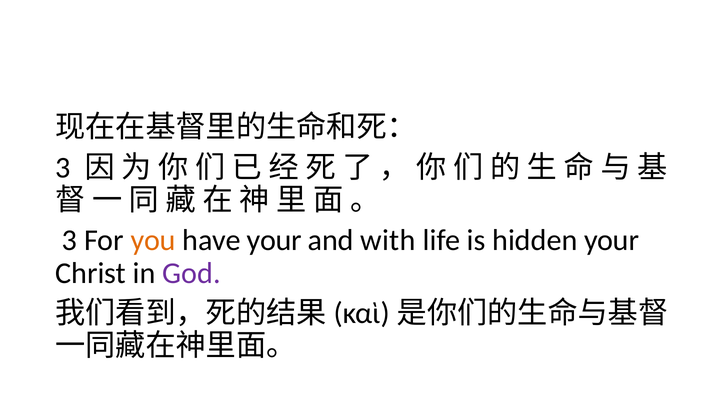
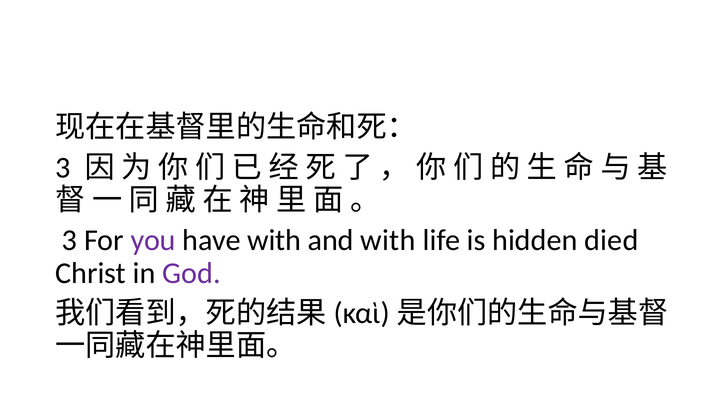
you colour: orange -> purple
have your: your -> with
hidden your: your -> died
